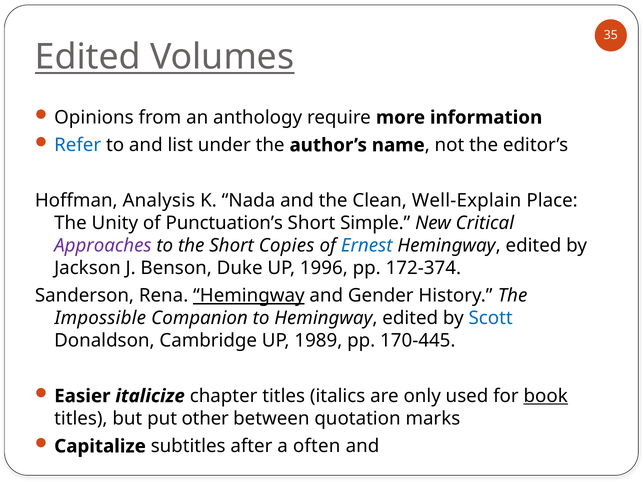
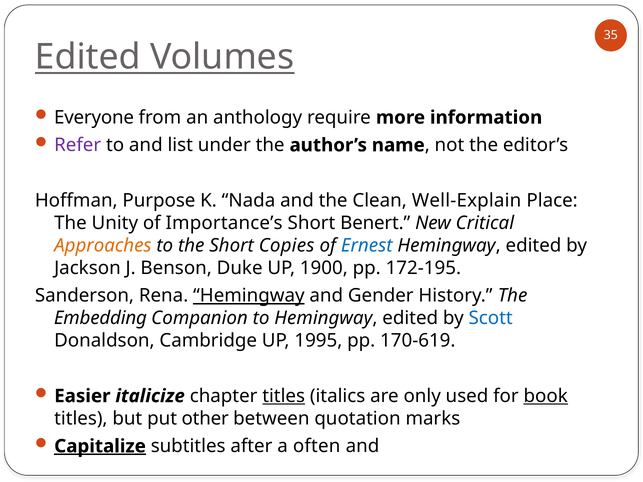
Opinions: Opinions -> Everyone
Refer colour: blue -> purple
Analysis: Analysis -> Purpose
Punctuation’s: Punctuation’s -> Importance’s
Simple: Simple -> Benert
Approaches colour: purple -> orange
1996: 1996 -> 1900
172-374: 172-374 -> 172-195
Impossible: Impossible -> Embedding
1989: 1989 -> 1995
170-445: 170-445 -> 170-619
titles at (284, 396) underline: none -> present
Capitalize underline: none -> present
